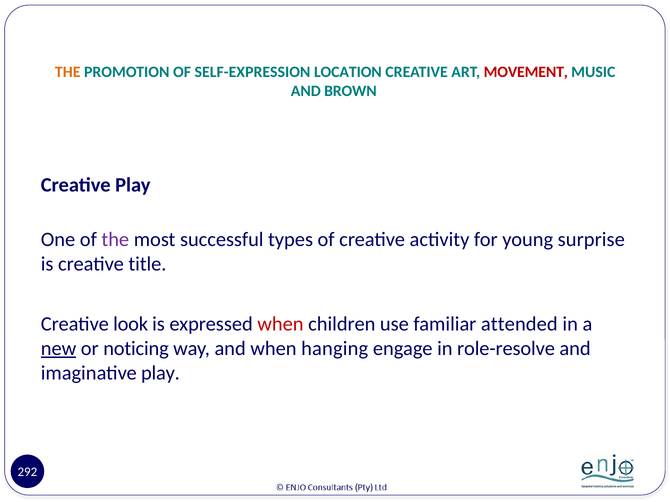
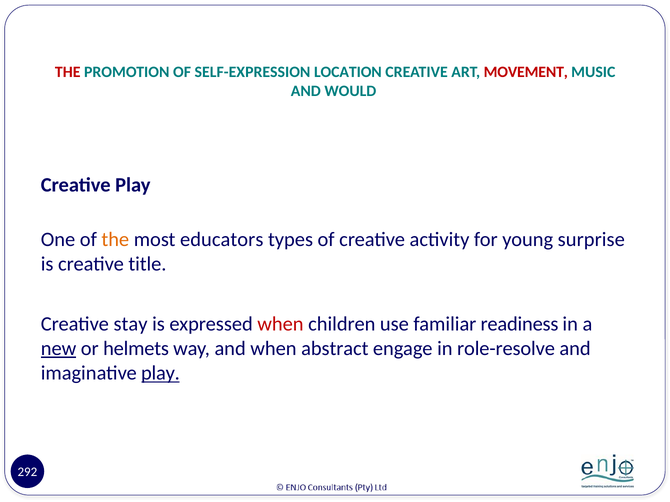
THE at (68, 72) colour: orange -> red
BROWN: BROWN -> WOULD
the at (115, 240) colour: purple -> orange
successful: successful -> educators
look: look -> stay
attended: attended -> readiness
noticing: noticing -> helmets
hanging: hanging -> abstract
play at (160, 373) underline: none -> present
